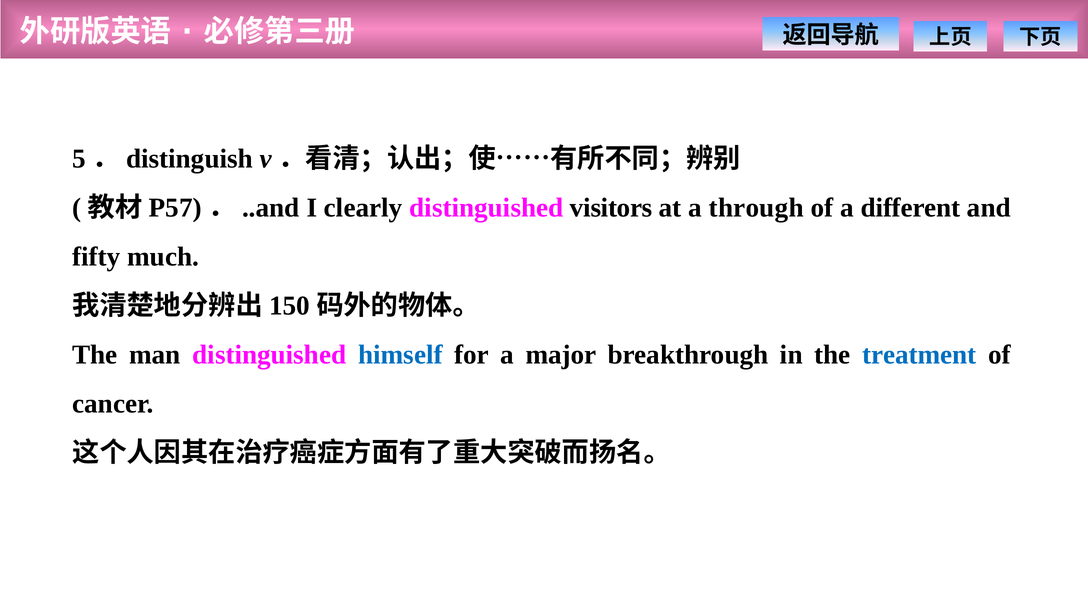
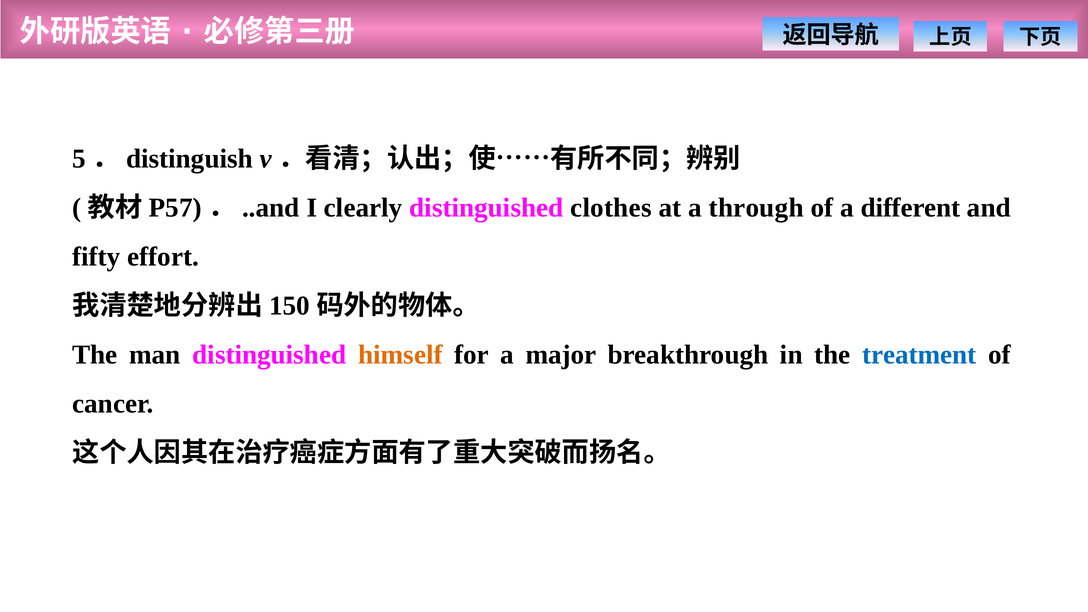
visitors: visitors -> clothes
much: much -> effort
himself colour: blue -> orange
